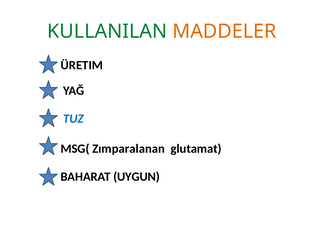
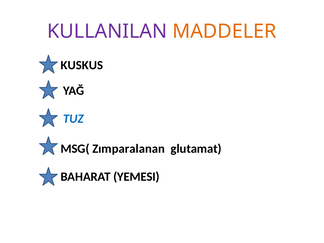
KULLANILAN colour: green -> purple
ÜRETIM: ÜRETIM -> KUSKUS
UYGUN: UYGUN -> YEMESI
